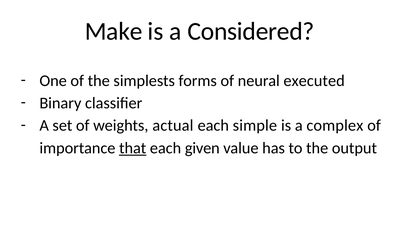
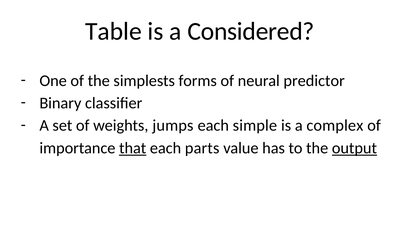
Make: Make -> Table
executed: executed -> predictor
actual: actual -> jumps
given: given -> parts
output underline: none -> present
